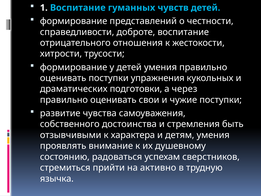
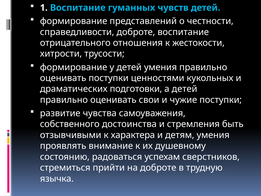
упражнения: упражнения -> ценностями
а через: через -> детей
на активно: активно -> доброте
